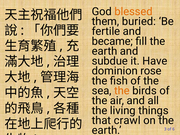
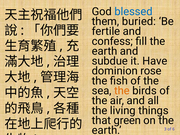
blessed colour: orange -> blue
became: became -> confess
crawl: crawl -> green
